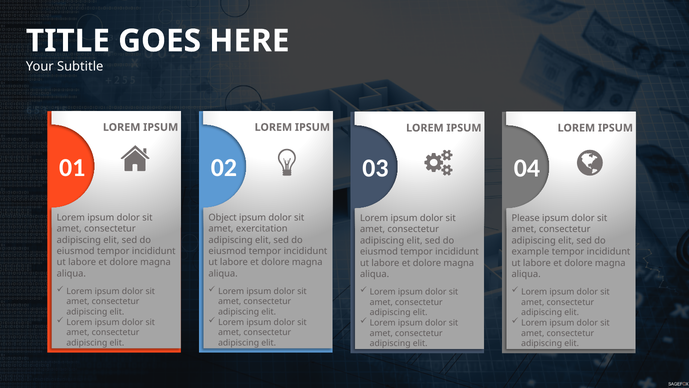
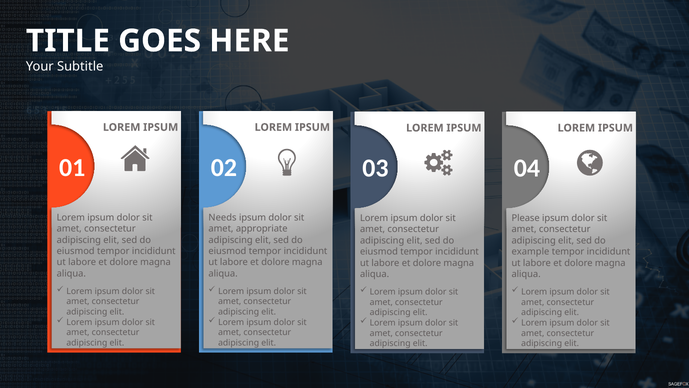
Object: Object -> Needs
exercitation: exercitation -> appropriate
